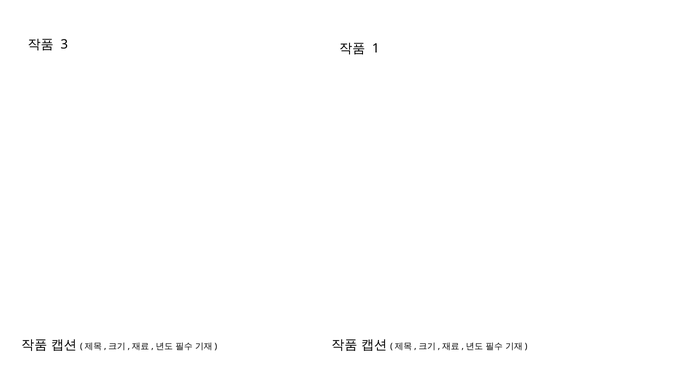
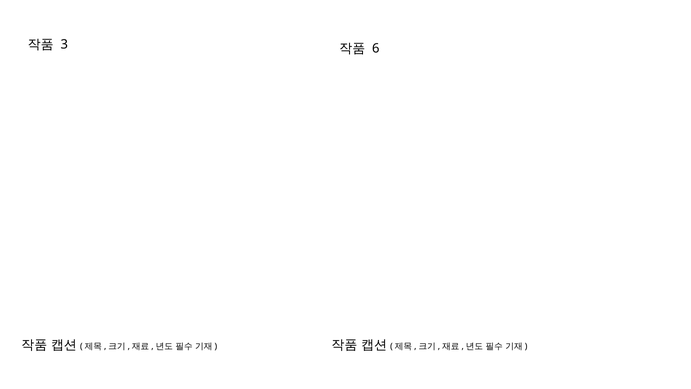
1: 1 -> 6
